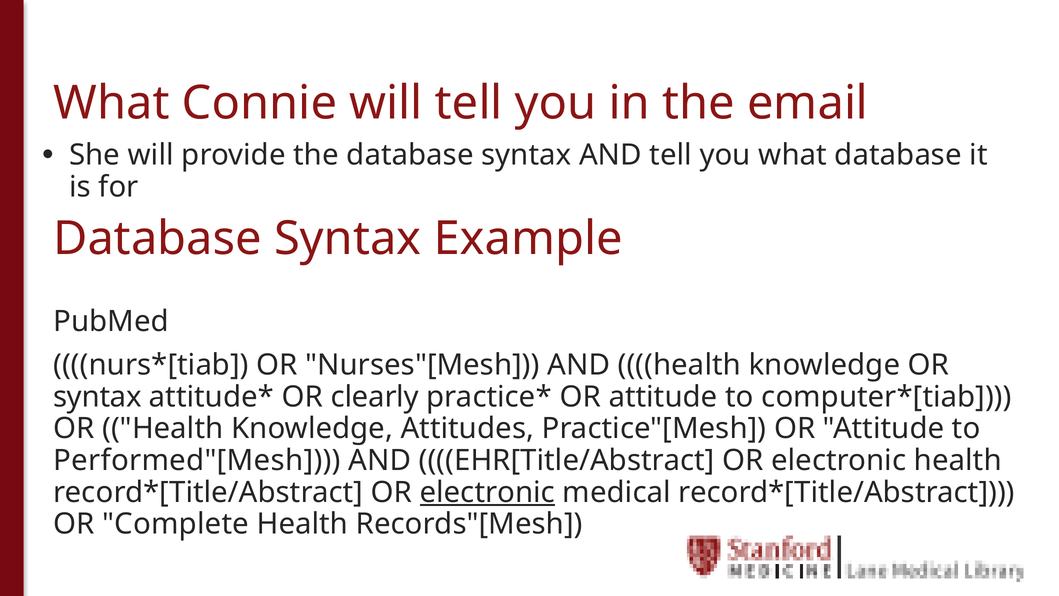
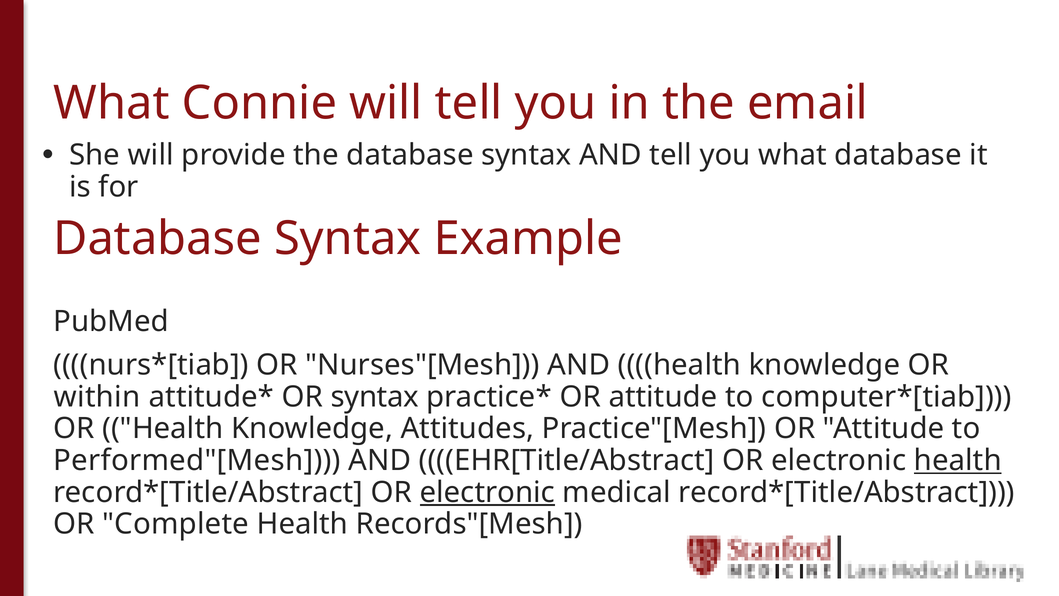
syntax at (97, 397): syntax -> within
OR clearly: clearly -> syntax
health at (958, 460) underline: none -> present
